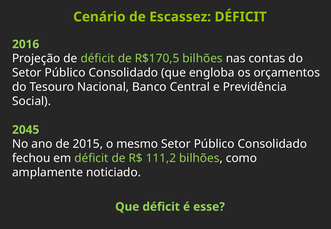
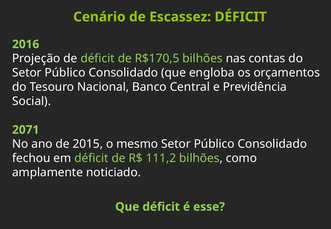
2045: 2045 -> 2071
